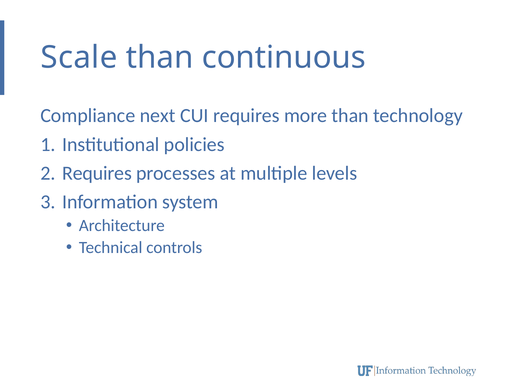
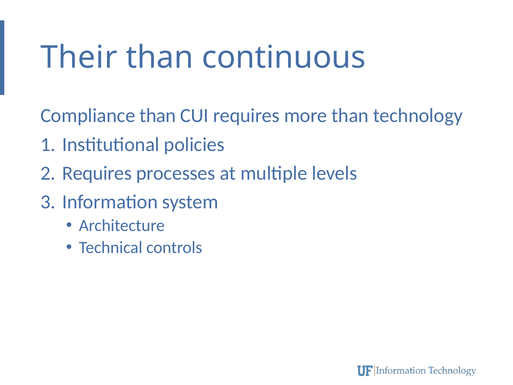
Scale: Scale -> Their
Compliance next: next -> than
